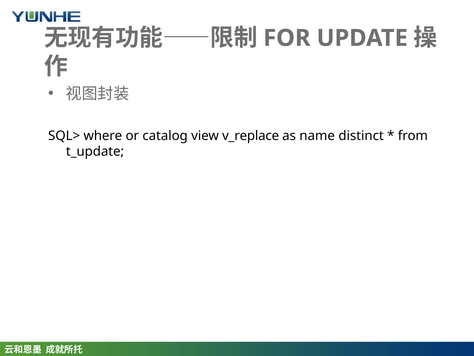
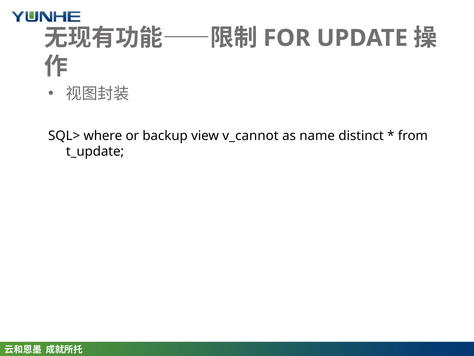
catalog: catalog -> backup
v_replace: v_replace -> v_cannot
